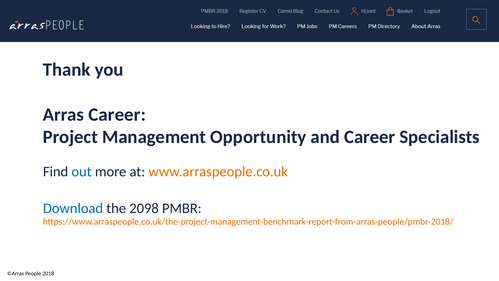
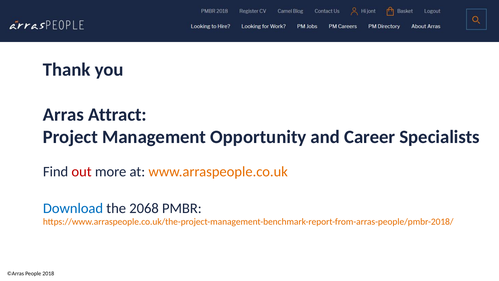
Arras Career: Career -> Attract
out colour: blue -> red
2098: 2098 -> 2068
